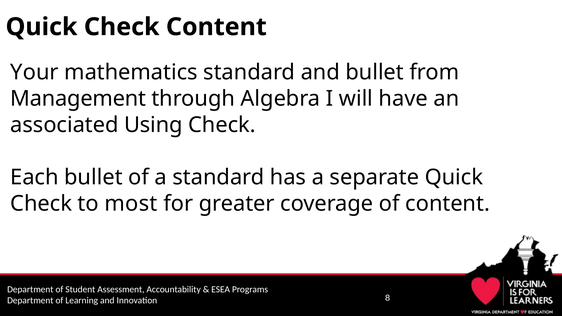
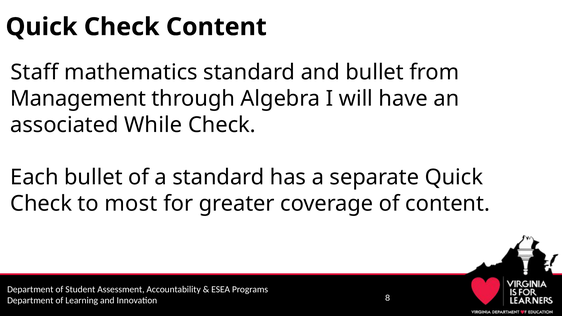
Your: Your -> Staff
Using: Using -> While
